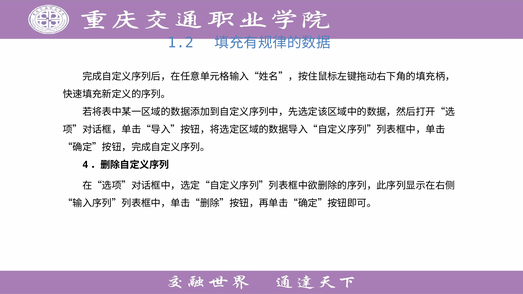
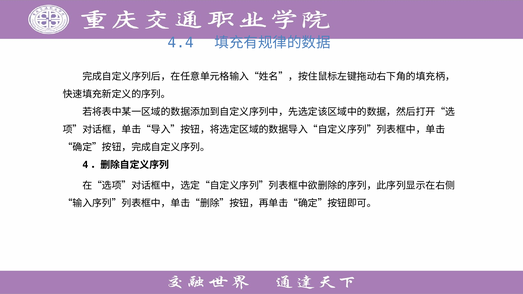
1.2: 1.2 -> 4.4
